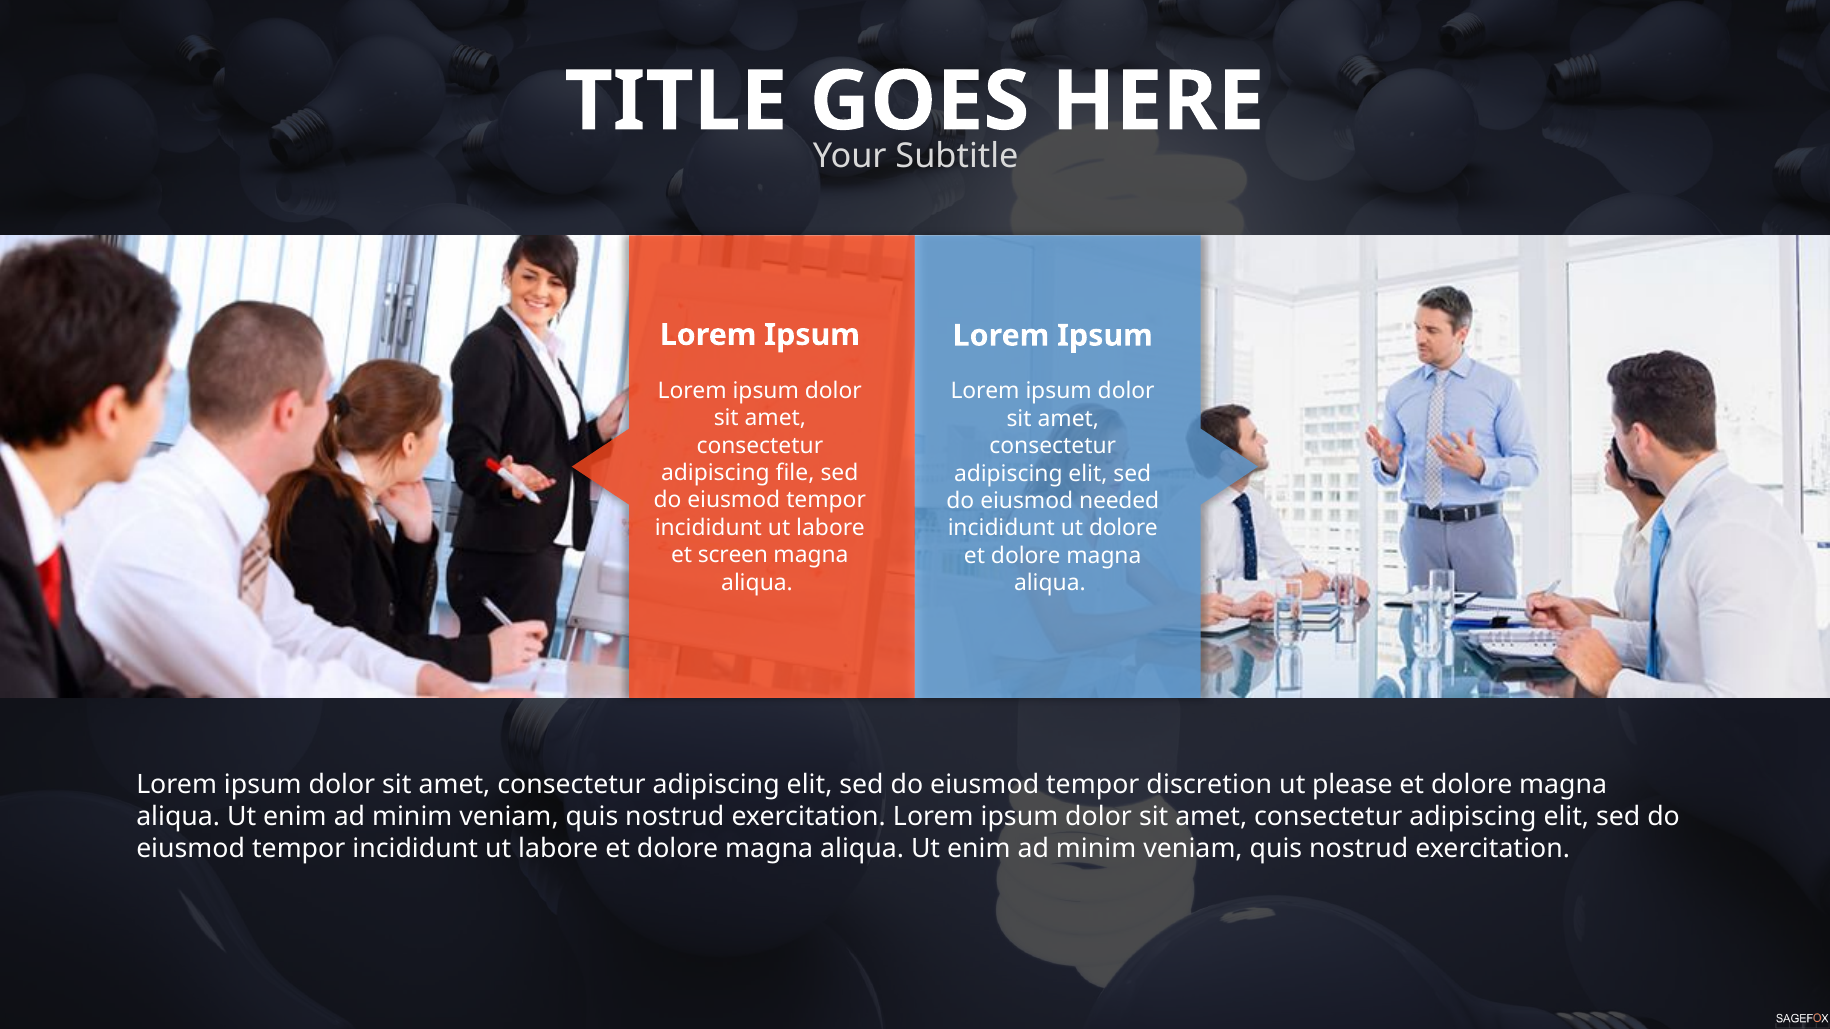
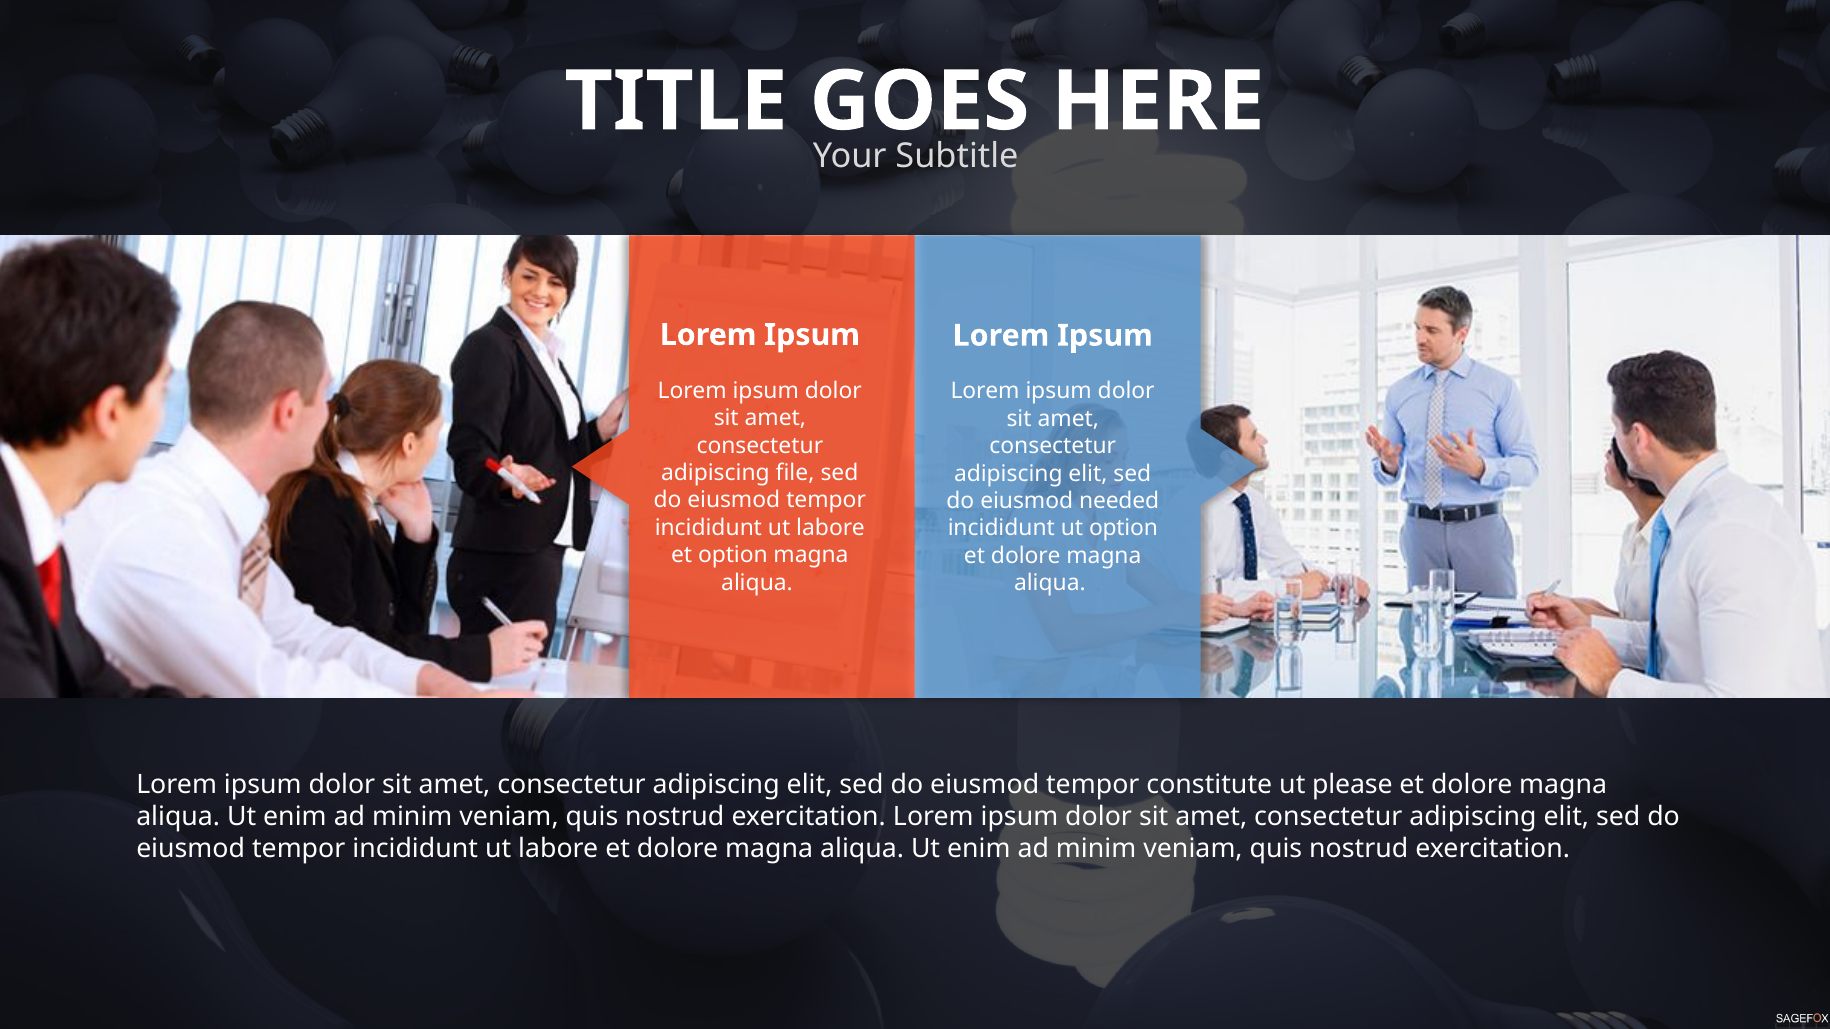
ut dolore: dolore -> option
et screen: screen -> option
discretion: discretion -> constitute
